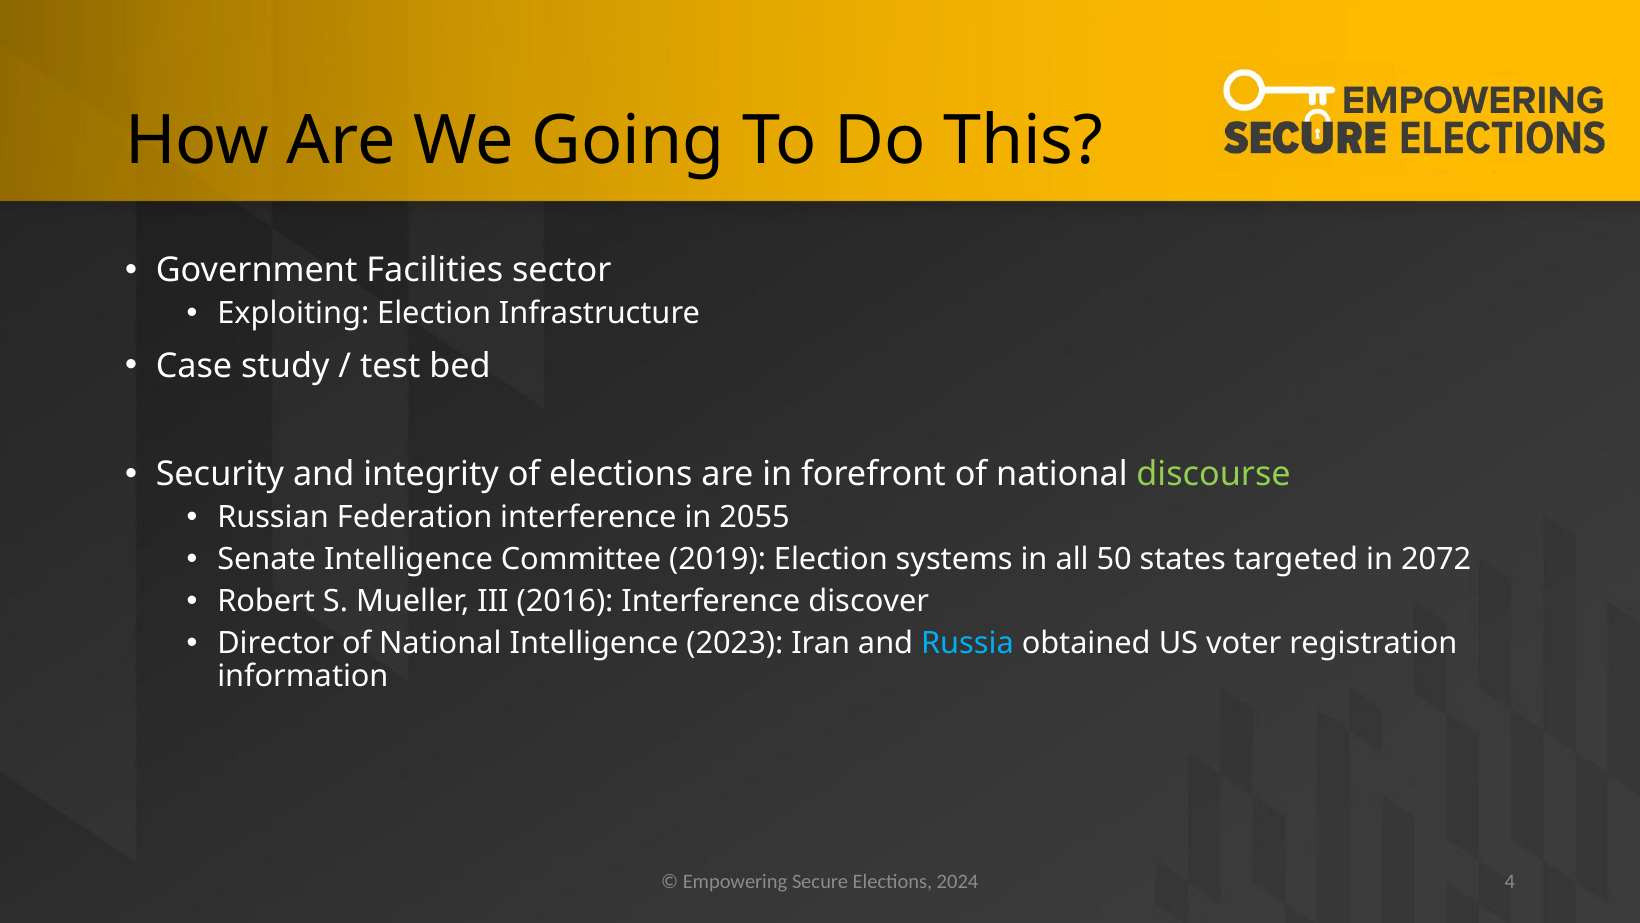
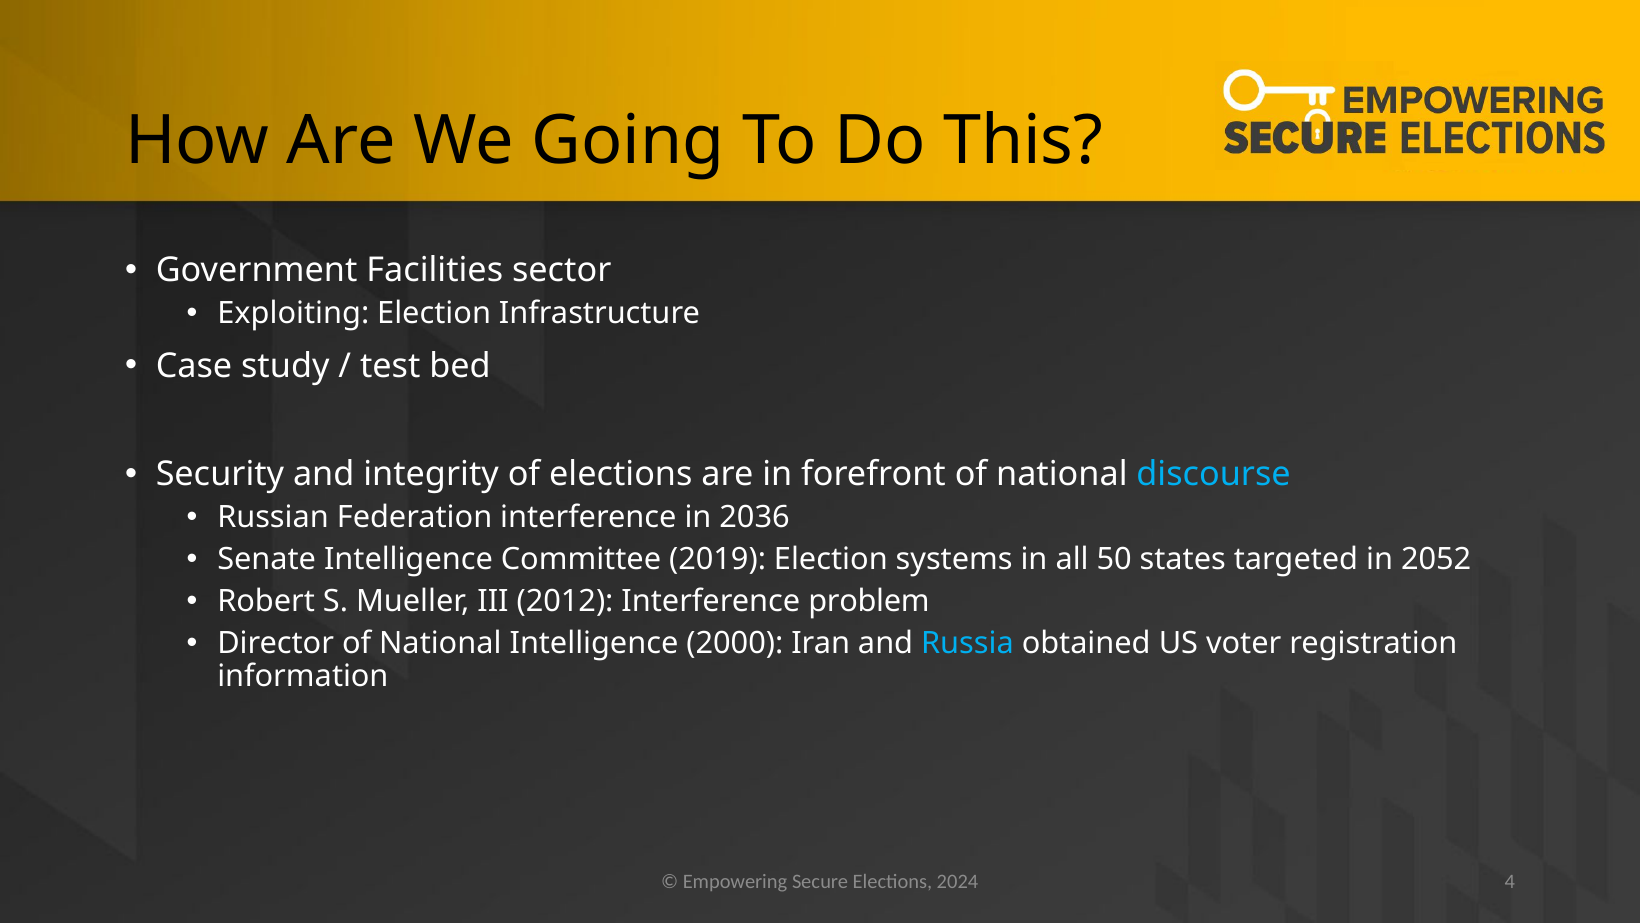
discourse colour: light green -> light blue
2055: 2055 -> 2036
2072: 2072 -> 2052
2016: 2016 -> 2012
discover: discover -> problem
2023: 2023 -> 2000
